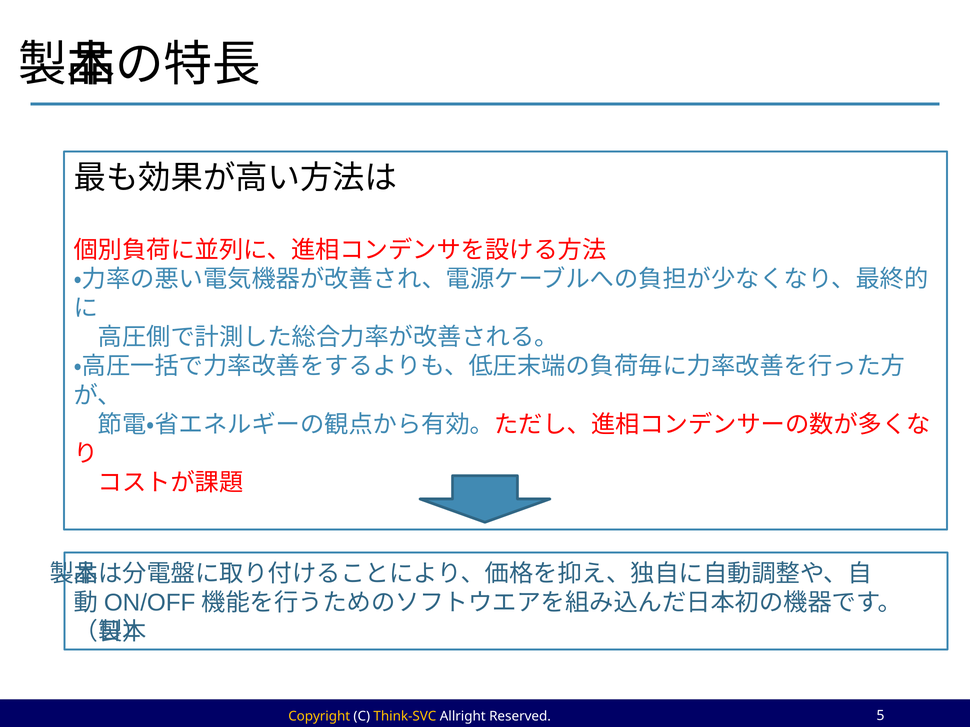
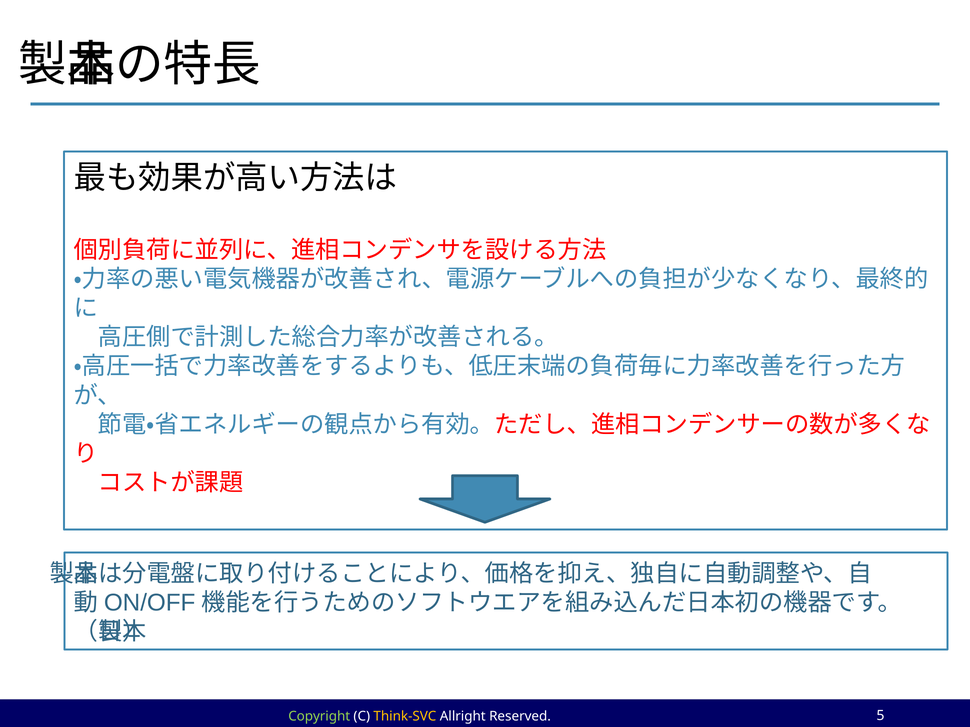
Copyright colour: yellow -> light green
